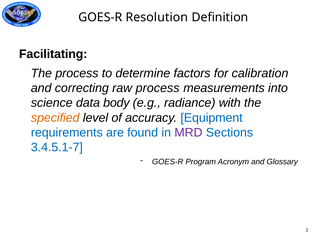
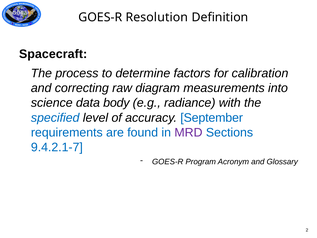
Facilitating: Facilitating -> Spacecraft
raw process: process -> diagram
specified colour: orange -> blue
Equipment: Equipment -> September
3.4.5.1-7: 3.4.5.1-7 -> 9.4.2.1-7
